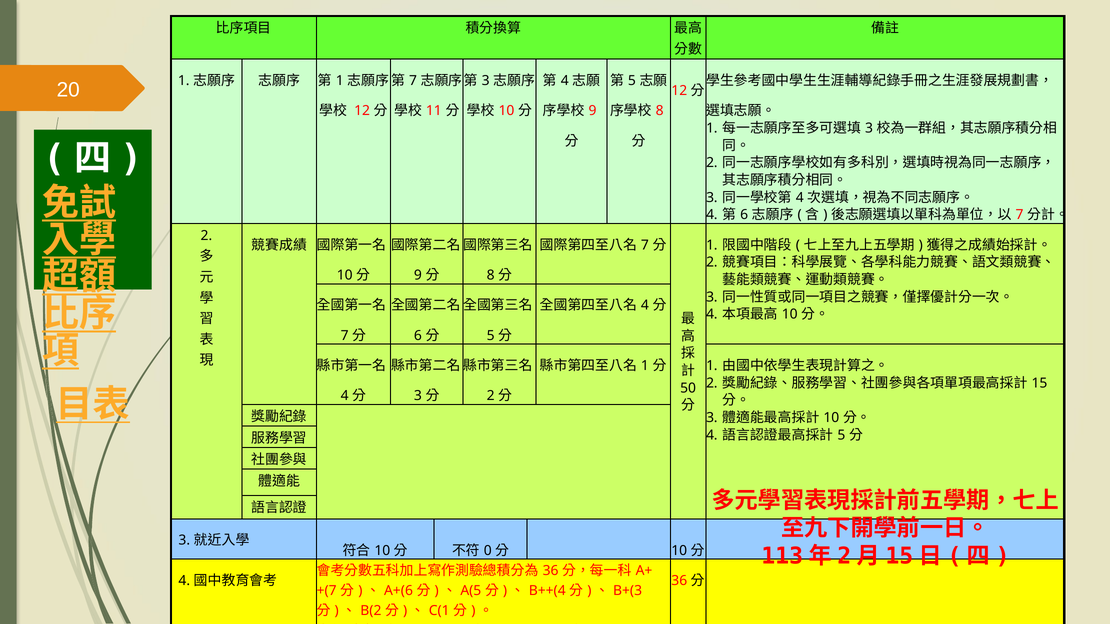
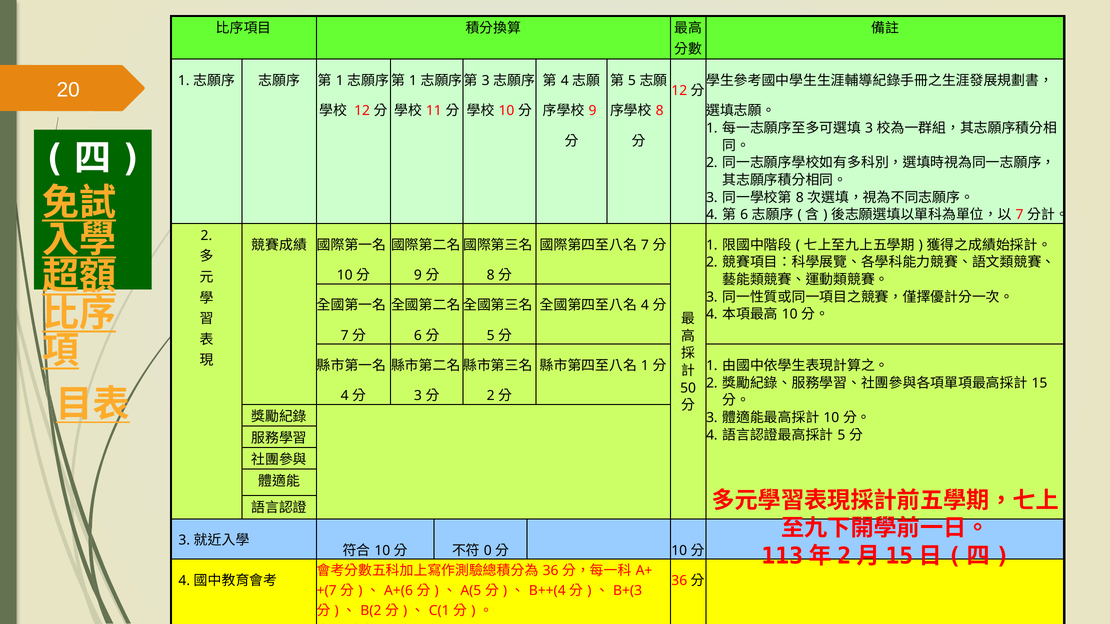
7 at (413, 81): 7 -> 1
4 at (800, 198): 4 -> 8
